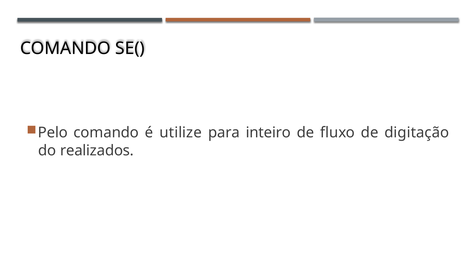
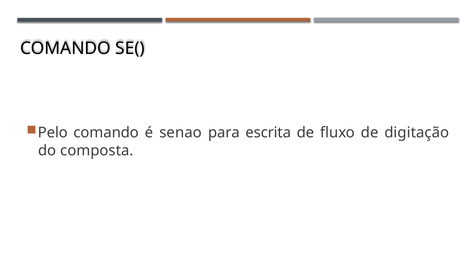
utilize: utilize -> senao
inteiro: inteiro -> escrita
realizados: realizados -> composta
